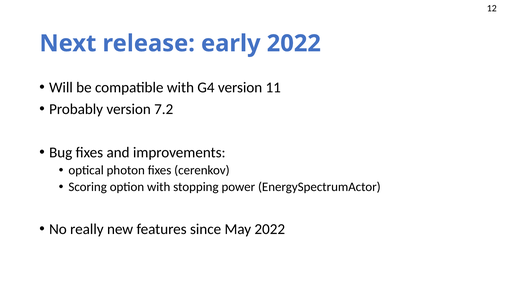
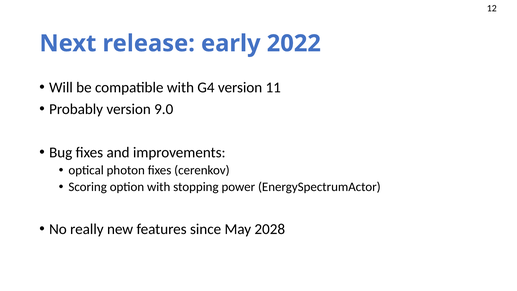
7.2: 7.2 -> 9.0
May 2022: 2022 -> 2028
